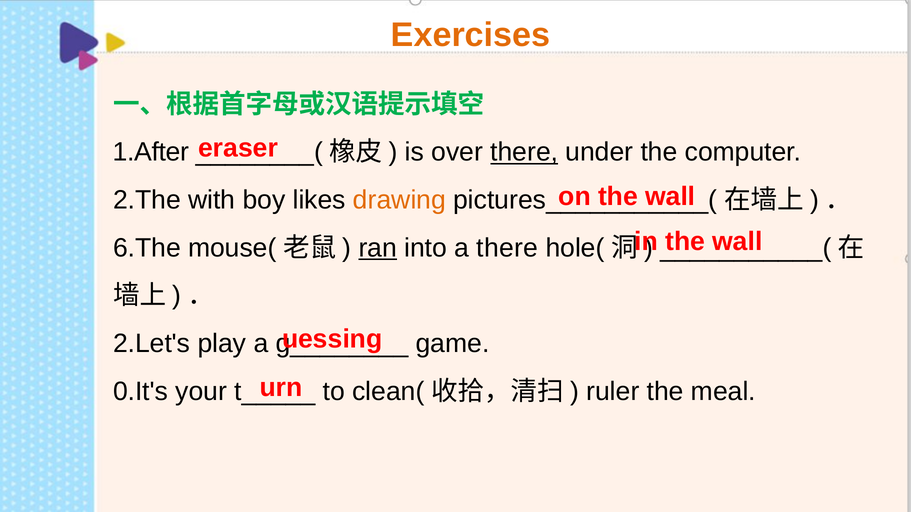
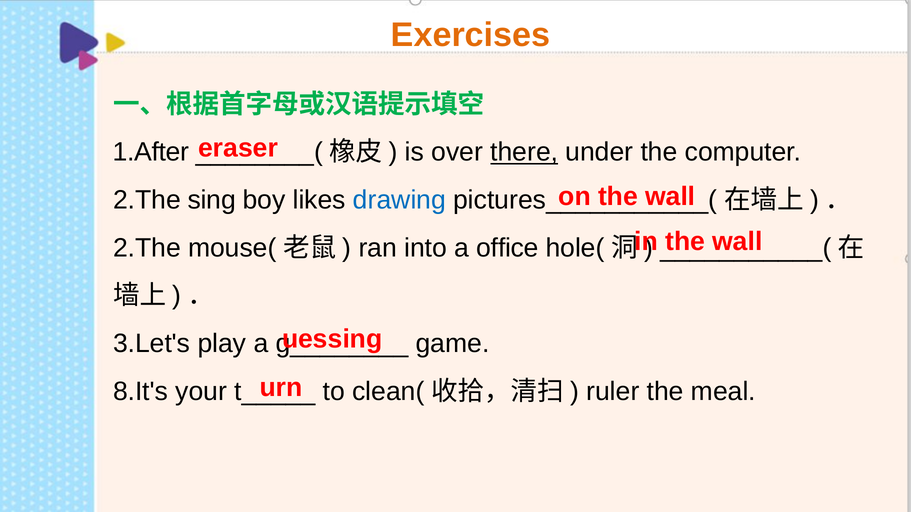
with: with -> sing
drawing colour: orange -> blue
6.The at (147, 248): 6.The -> 2.The
ran underline: present -> none
a there: there -> office
2.Let's: 2.Let's -> 3.Let's
0.It's: 0.It's -> 8.It's
